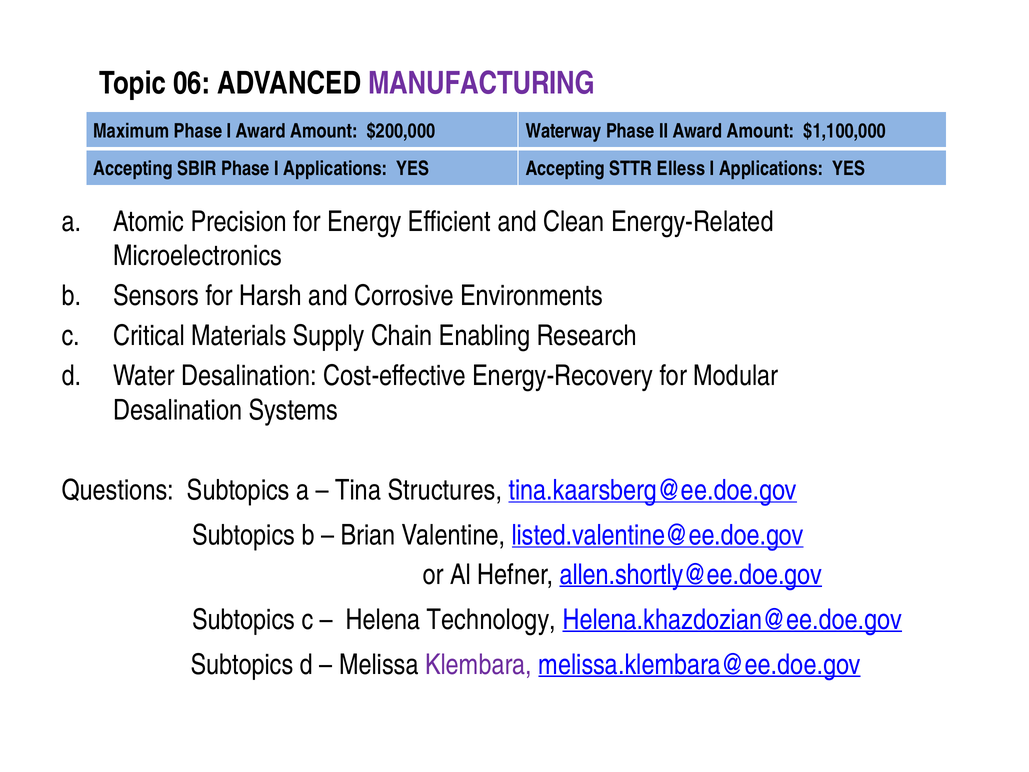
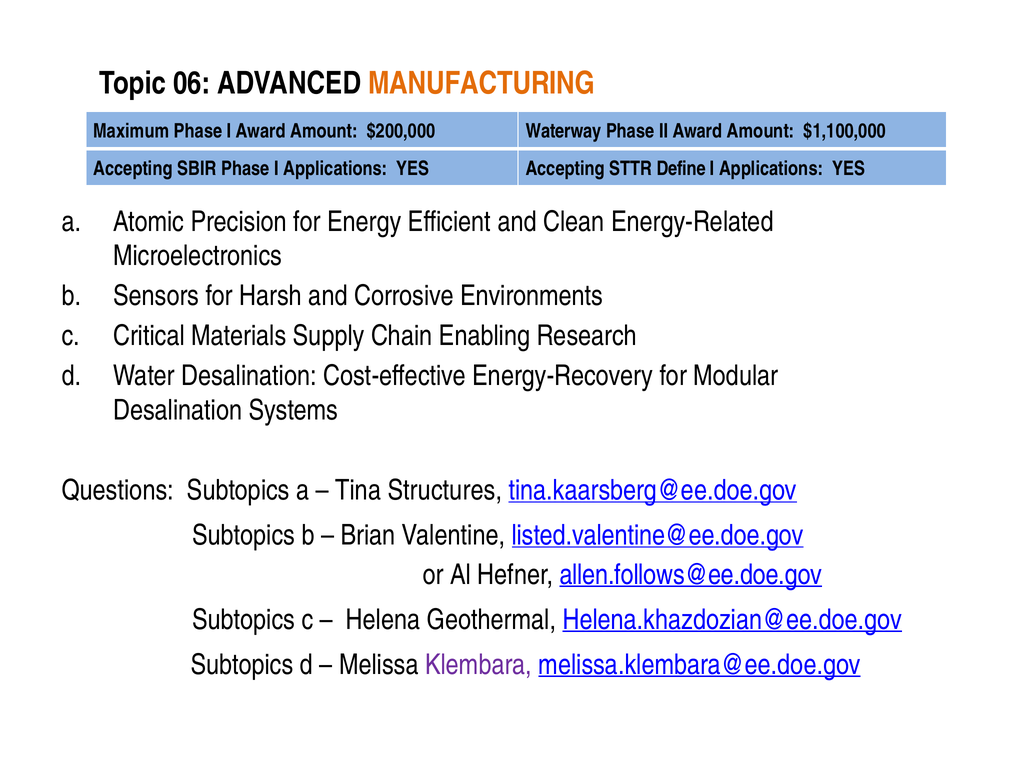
MANUFACTURING colour: purple -> orange
Elless: Elless -> Define
allen.shortly@ee.doe.gov: allen.shortly@ee.doe.gov -> allen.follows@ee.doe.gov
Technology: Technology -> Geothermal
